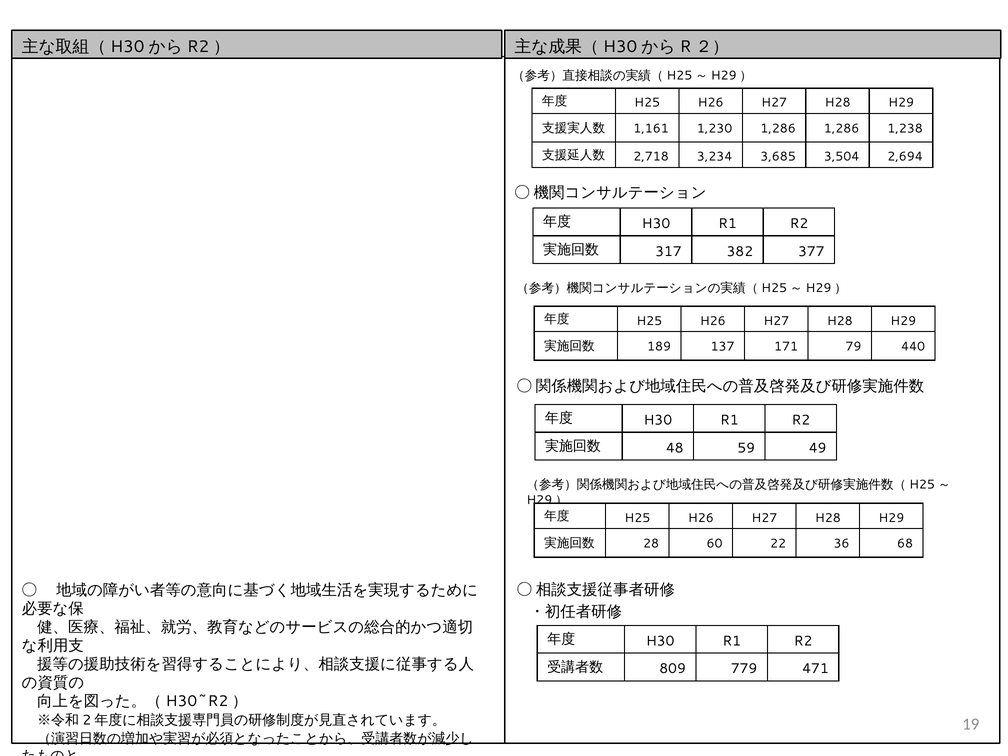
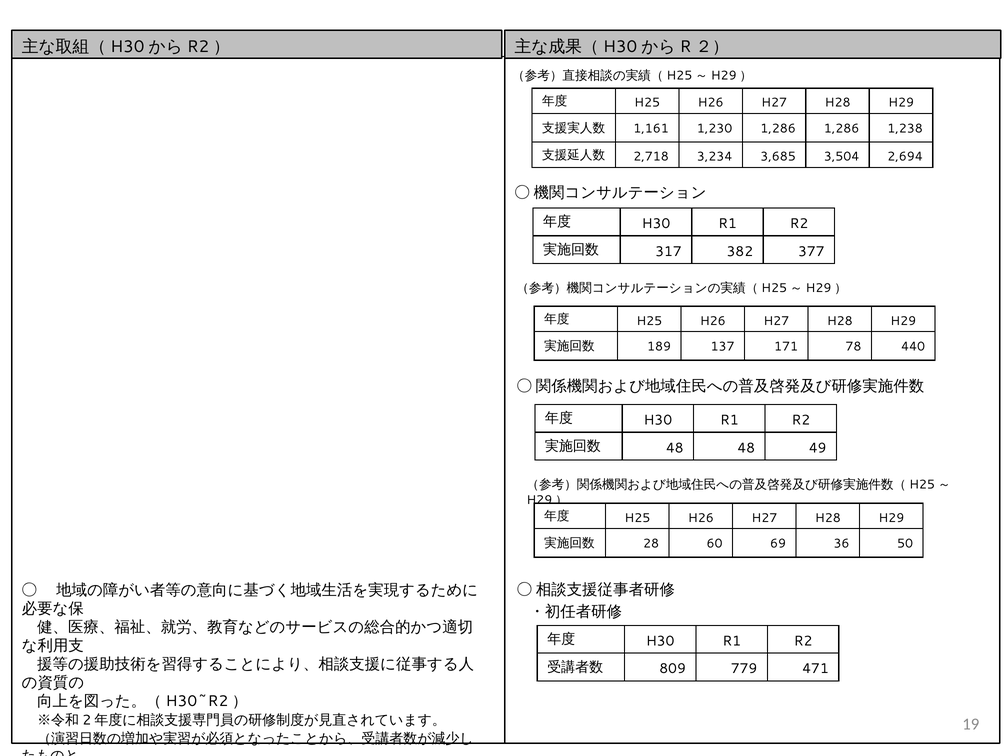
79: 79 -> 78
48 59: 59 -> 48
22: 22 -> 69
68: 68 -> 50
